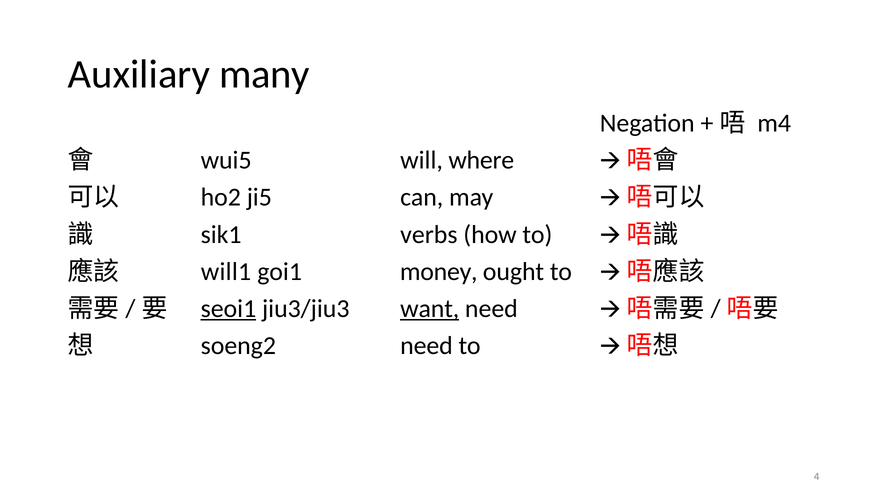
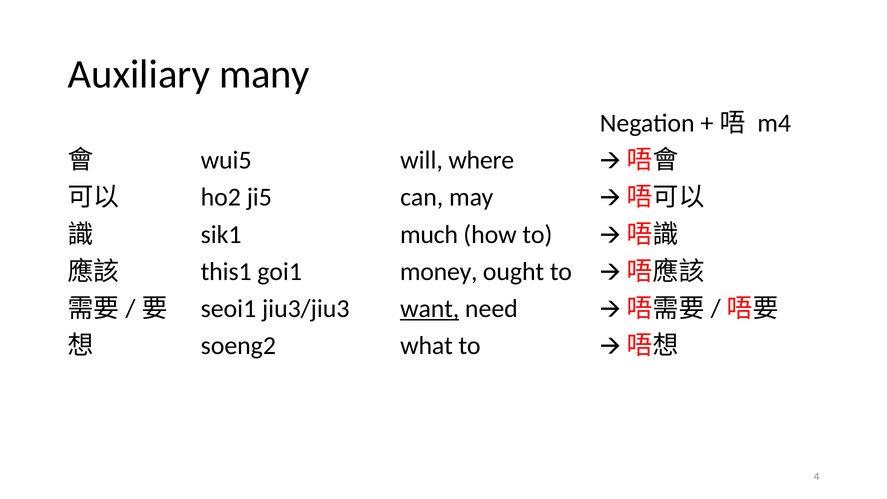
verbs: verbs -> much
will1: will1 -> this1
seoi1 underline: present -> none
soeng2 need: need -> what
